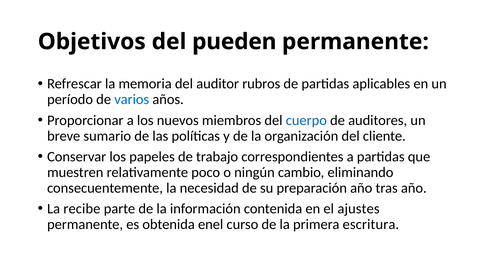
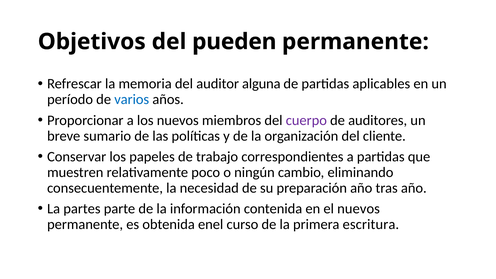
rubros: rubros -> alguna
cuerpo colour: blue -> purple
recibe: recibe -> partes
el ajustes: ajustes -> nuevos
